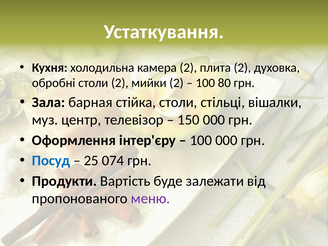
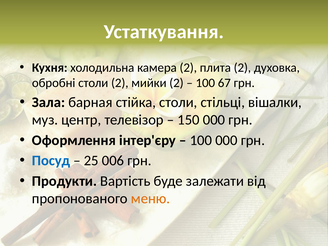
80: 80 -> 67
074: 074 -> 006
меню colour: purple -> orange
